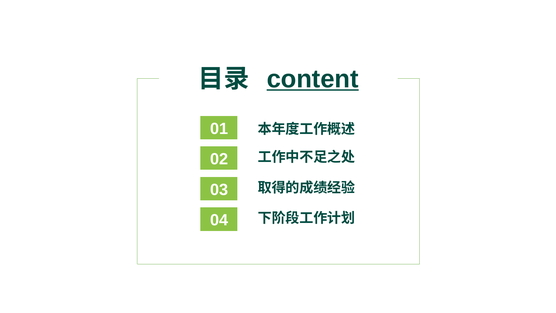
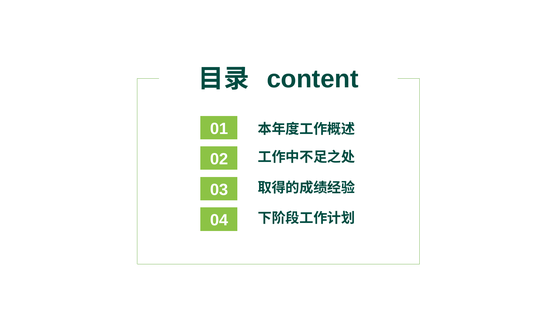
content underline: present -> none
